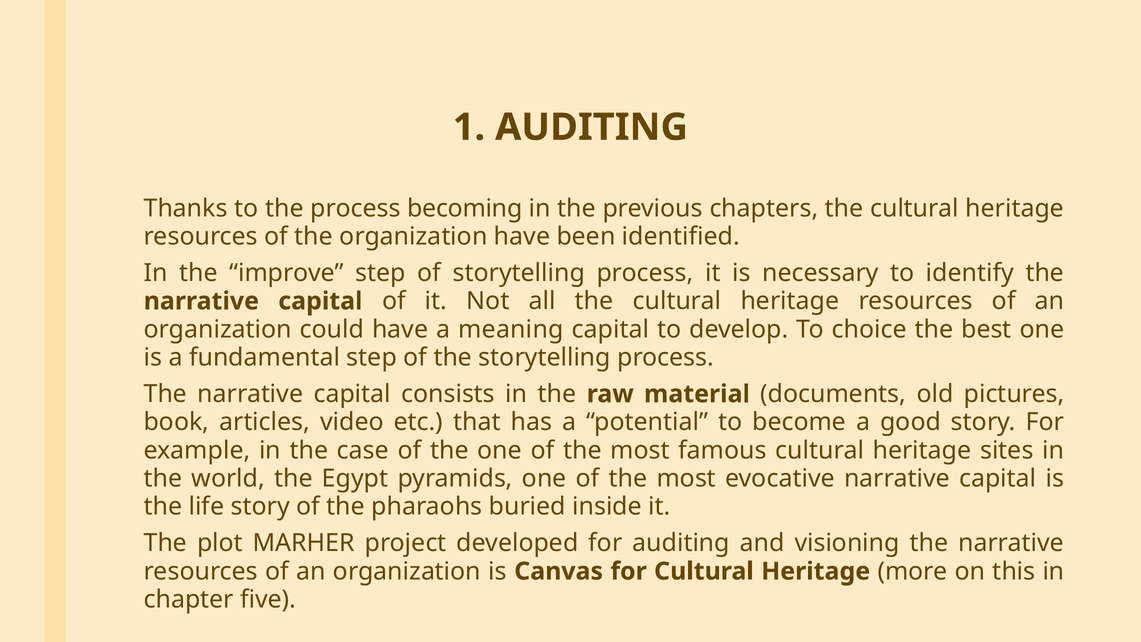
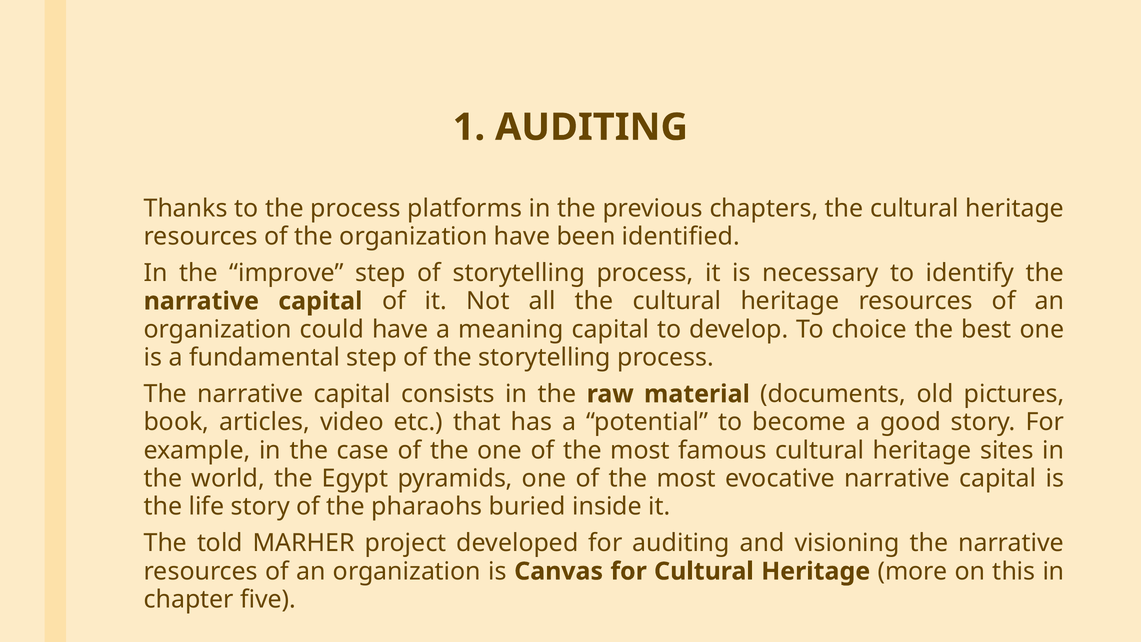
becoming: becoming -> platforms
plot: plot -> told
